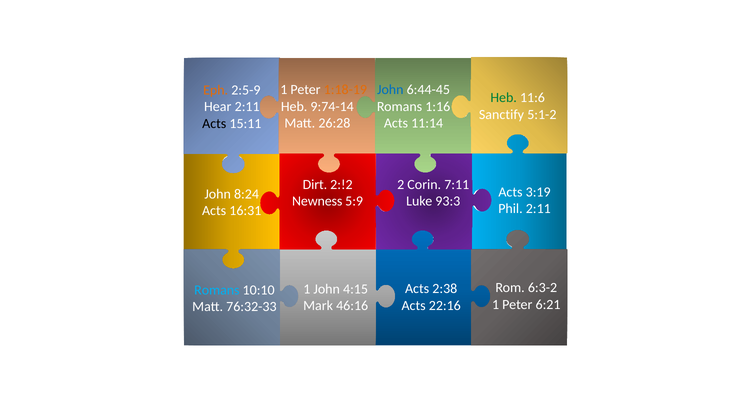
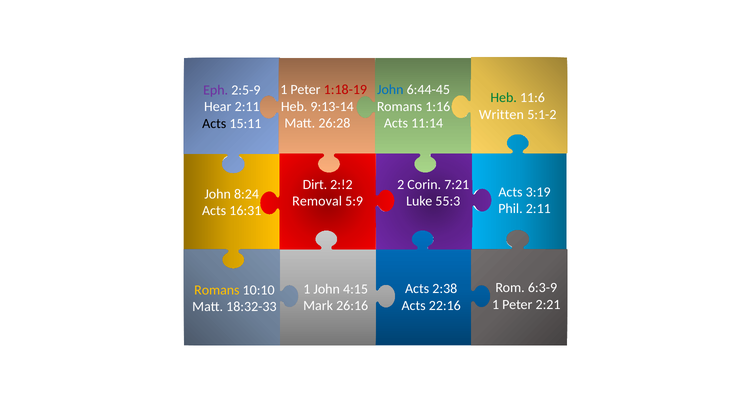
1:18-19 colour: orange -> red
Eph colour: orange -> purple
9:74-14: 9:74-14 -> 9:13-14
Sanctify: Sanctify -> Written
7:11: 7:11 -> 7:21
Newness: Newness -> Removal
93:3: 93:3 -> 55:3
6:3-2: 6:3-2 -> 6:3-9
Romans at (217, 290) colour: light blue -> yellow
6:21: 6:21 -> 2:21
46:16: 46:16 -> 26:16
76:32-33: 76:32-33 -> 18:32-33
